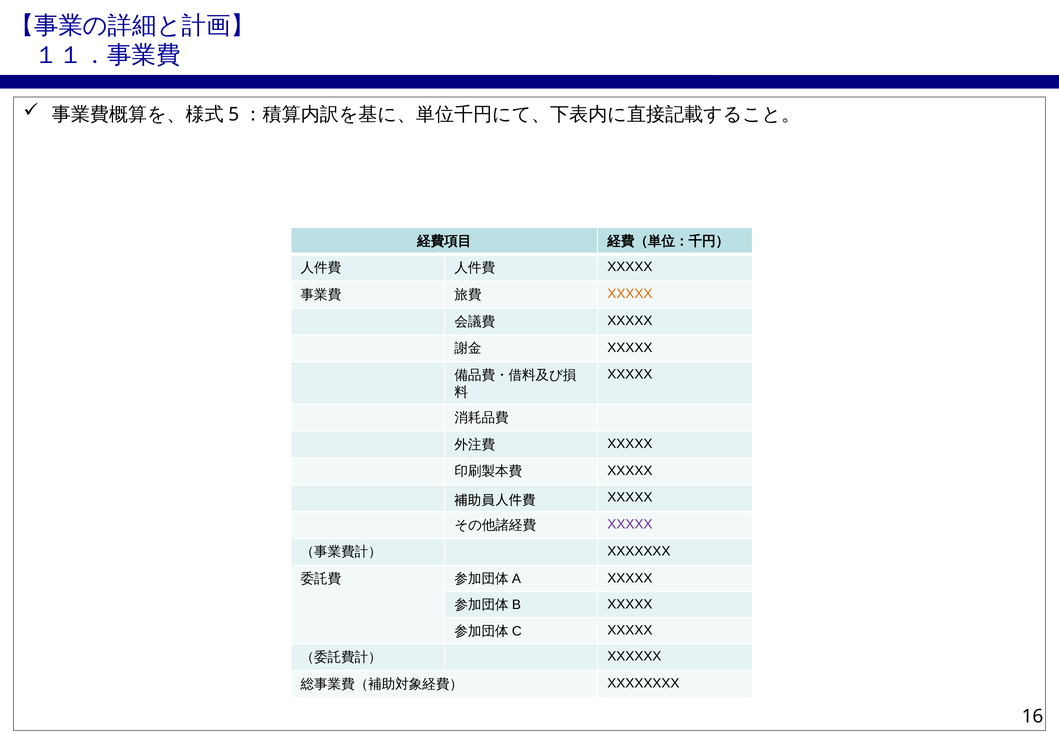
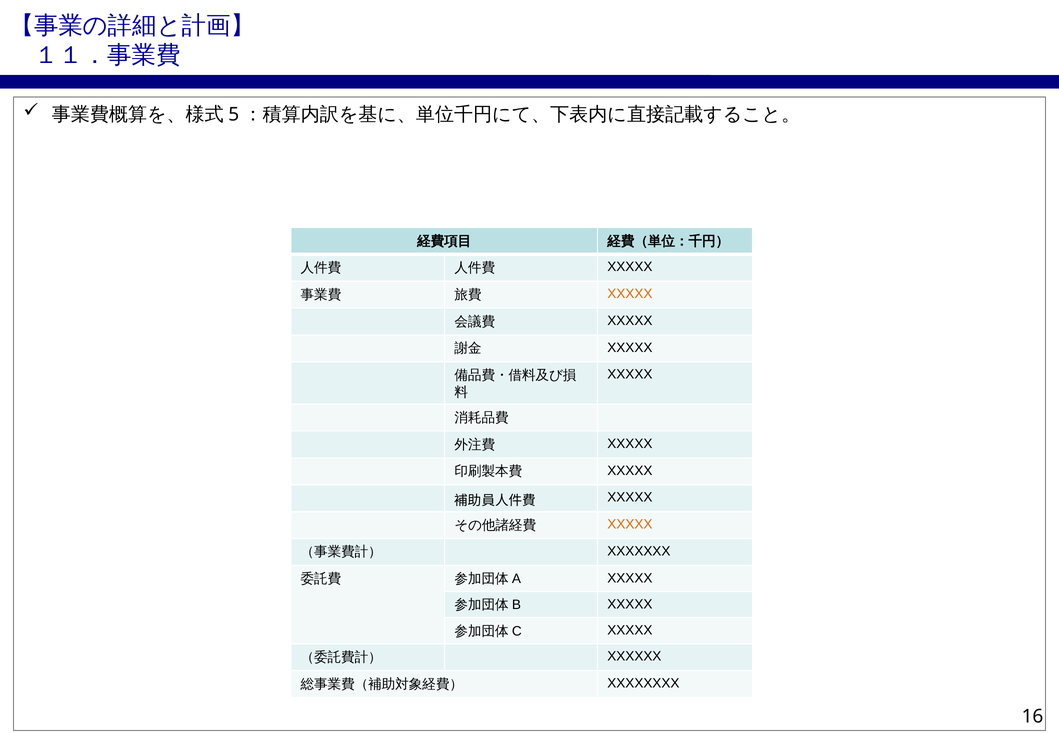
XXXXX at (630, 525) colour: purple -> orange
